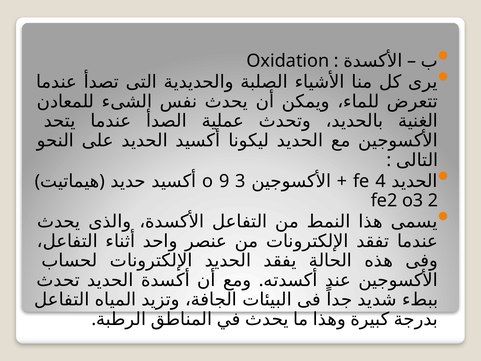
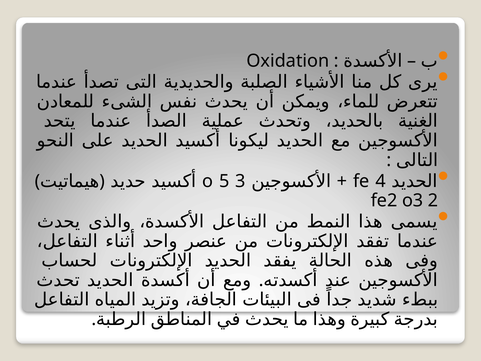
9: 9 -> 5
